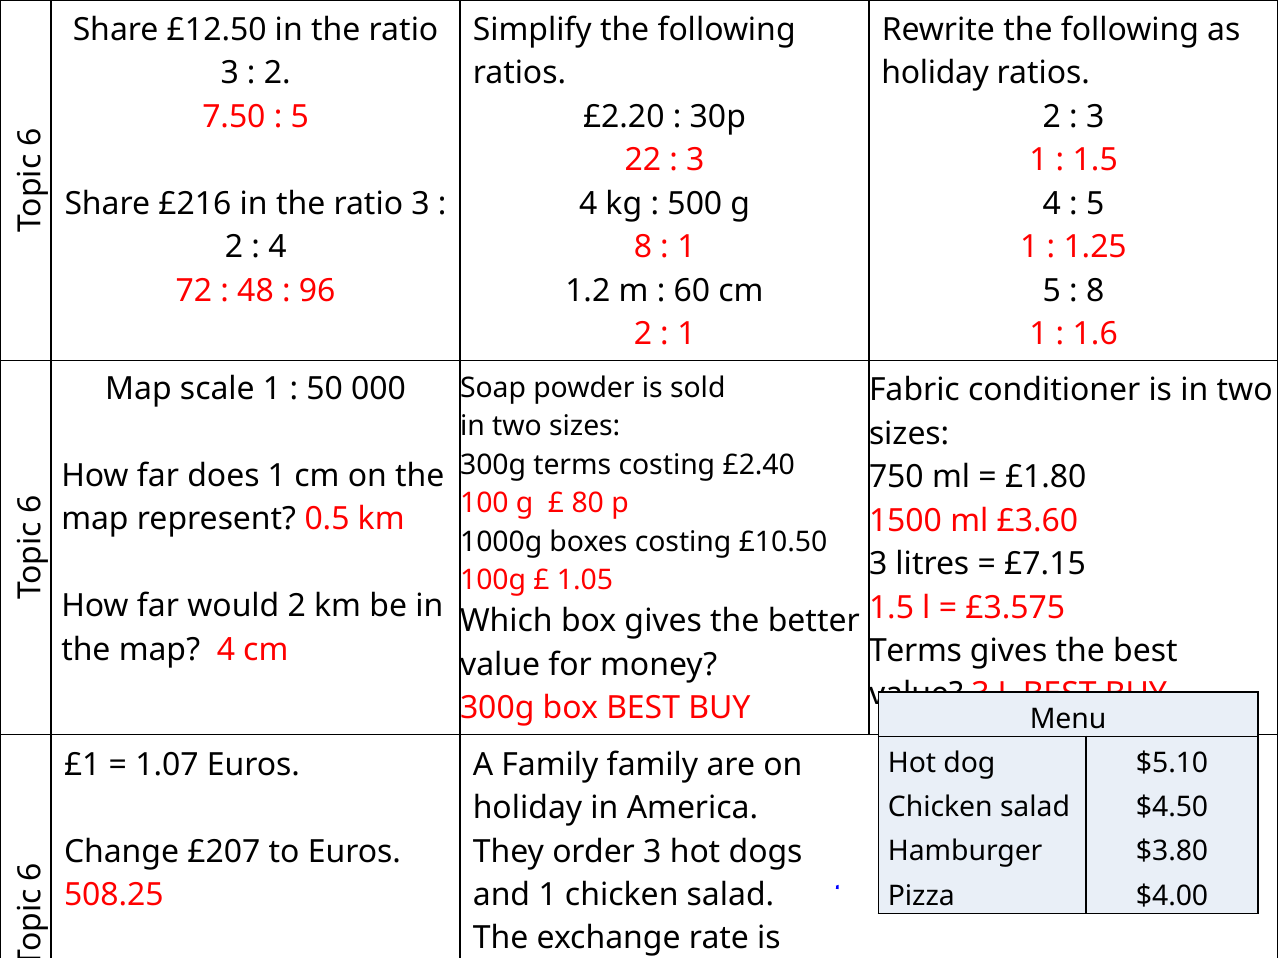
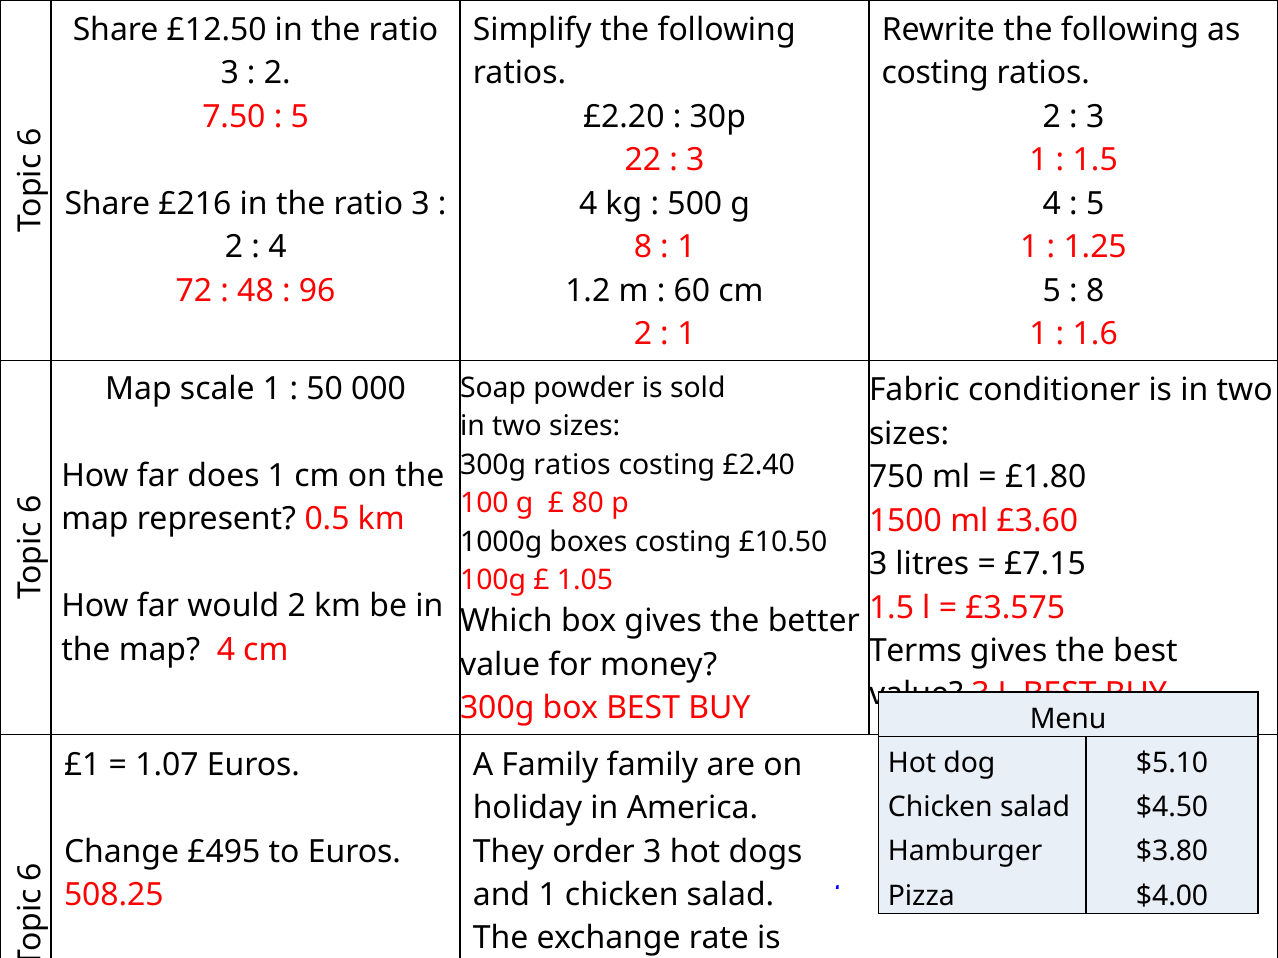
holiday at (935, 73): holiday -> costing
300g terms: terms -> ratios
£207: £207 -> £495
